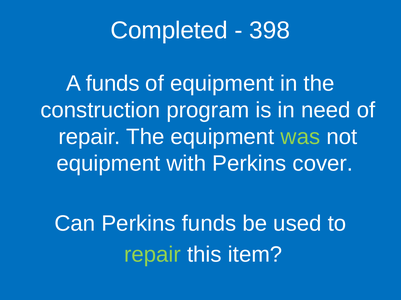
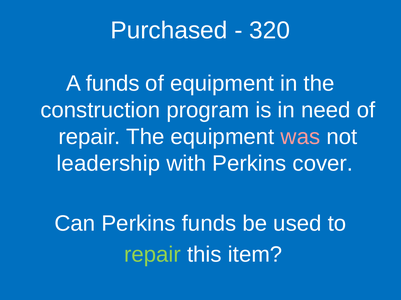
Completed: Completed -> Purchased
398: 398 -> 320
was colour: light green -> pink
equipment at (108, 164): equipment -> leadership
